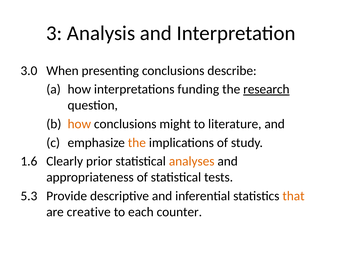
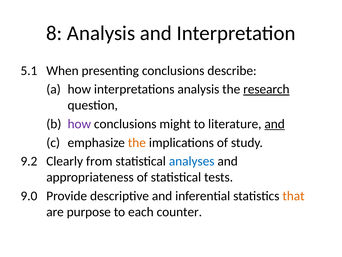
3: 3 -> 8
3.0: 3.0 -> 5.1
interpretations funding: funding -> analysis
how at (79, 124) colour: orange -> purple
and at (275, 124) underline: none -> present
1.6: 1.6 -> 9.2
prior: prior -> from
analyses colour: orange -> blue
5.3: 5.3 -> 9.0
creative: creative -> purpose
